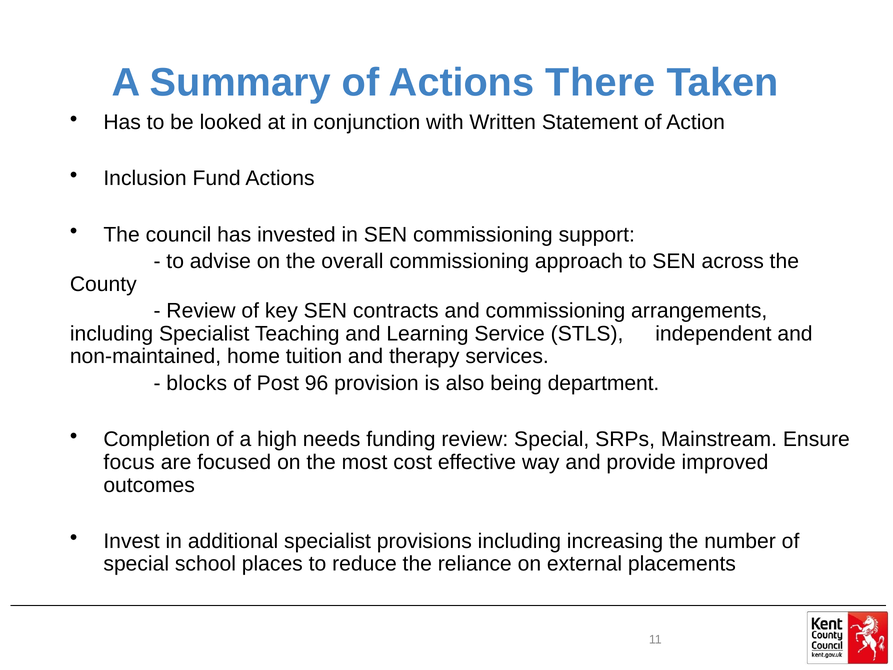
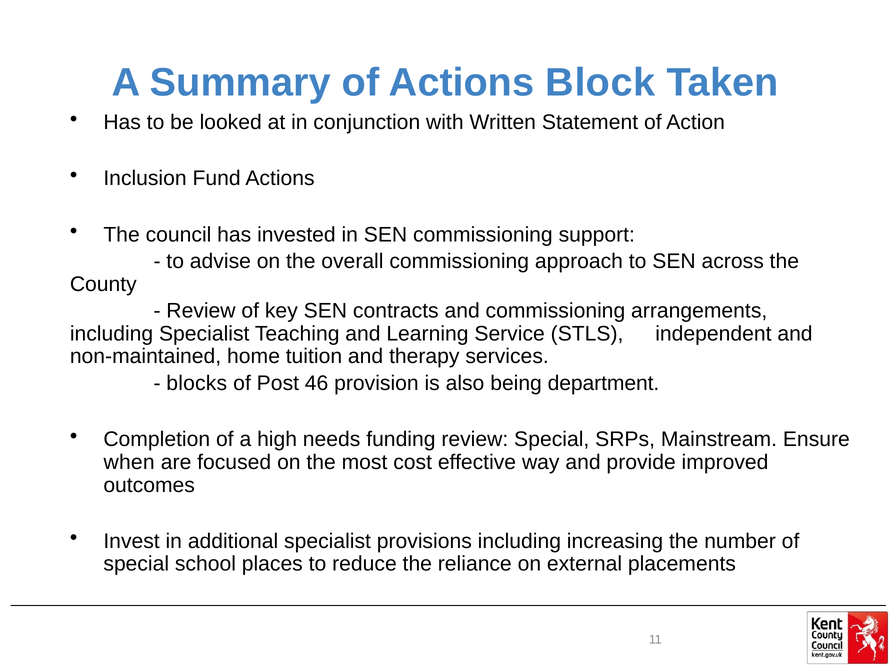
There: There -> Block
96: 96 -> 46
focus: focus -> when
